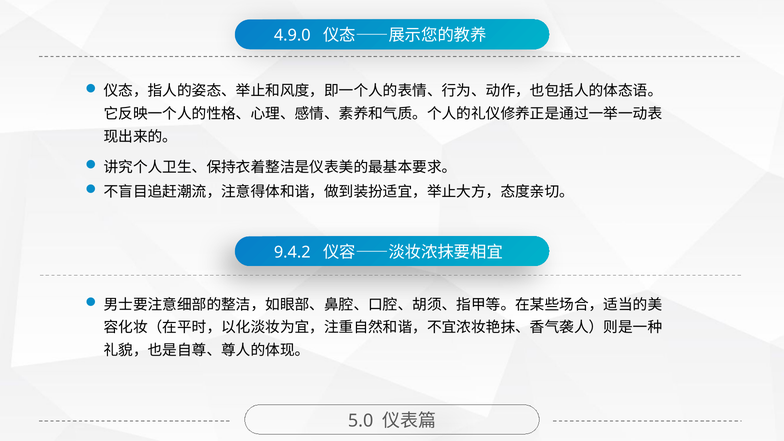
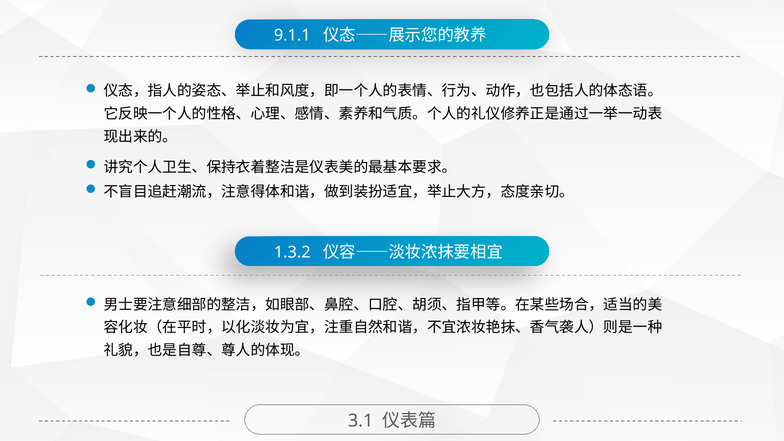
4.9.0: 4.9.0 -> 9.1.1
9.4.2: 9.4.2 -> 1.3.2
5.0: 5.0 -> 3.1
